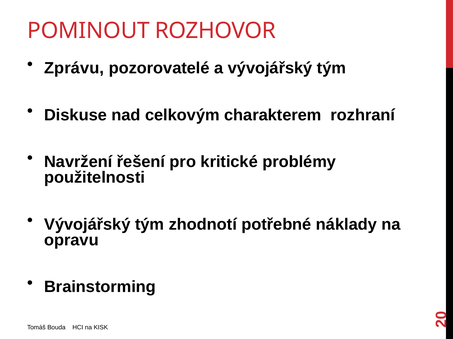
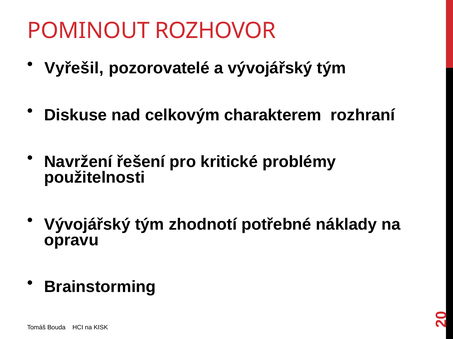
Zprávu: Zprávu -> Vyřešil
